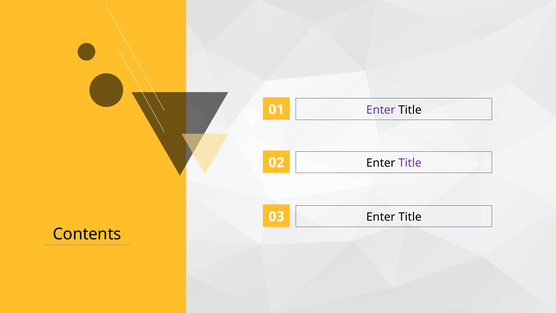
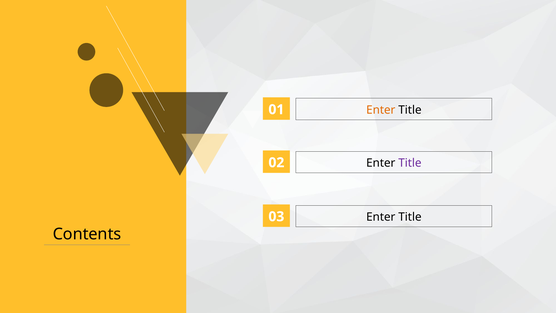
Enter at (381, 110) colour: purple -> orange
